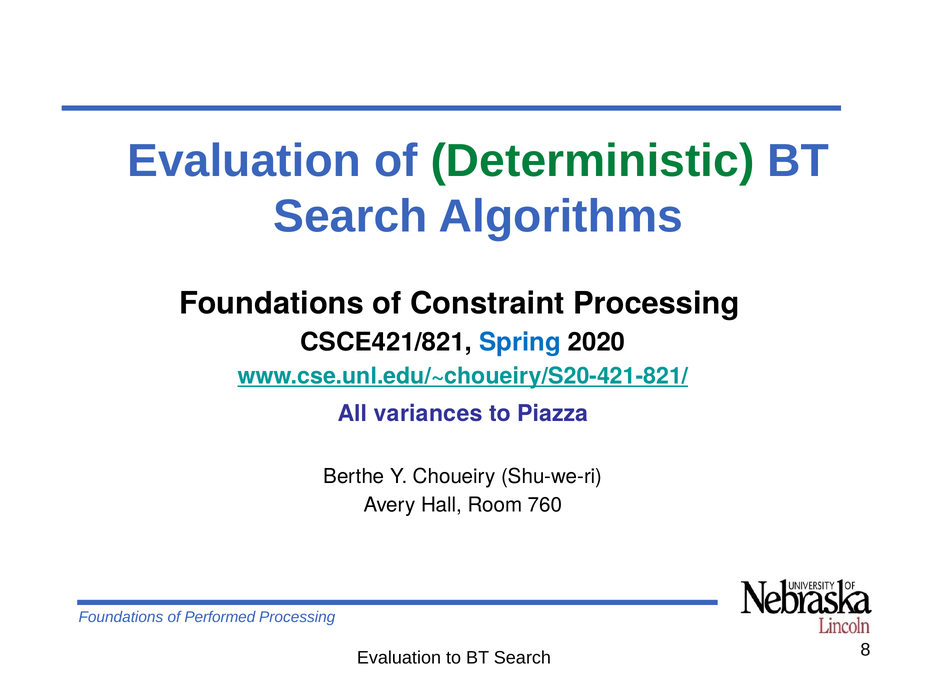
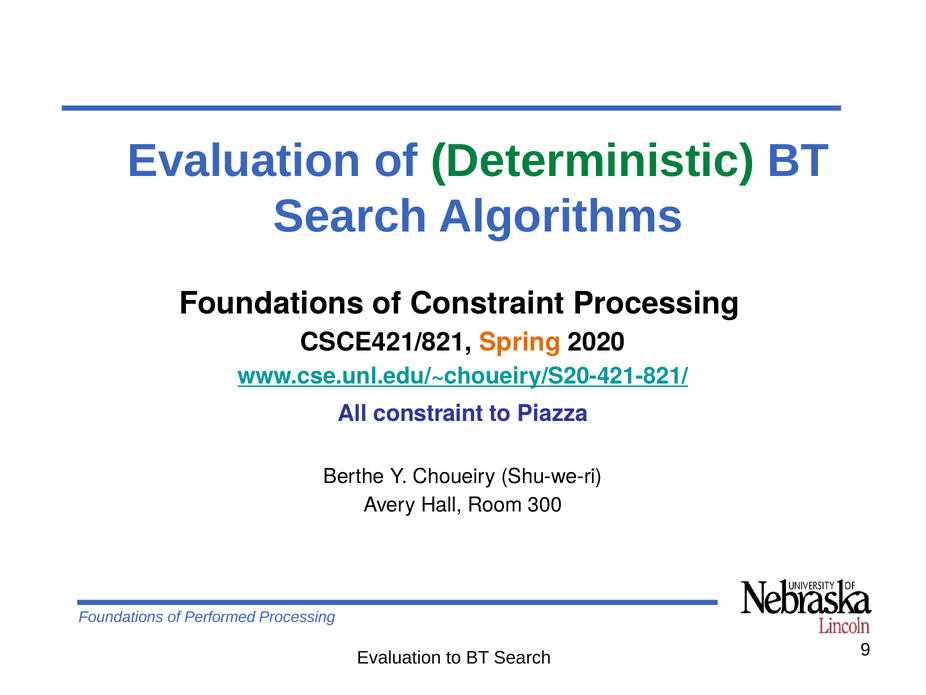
Spring colour: blue -> orange
All variances: variances -> constraint
760: 760 -> 300
8: 8 -> 9
